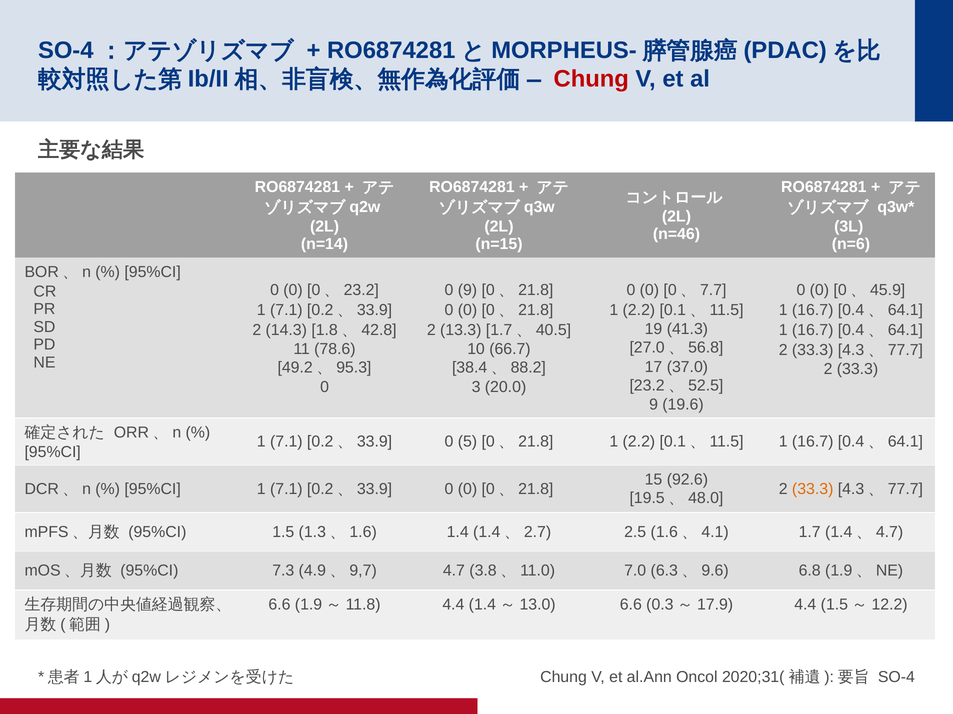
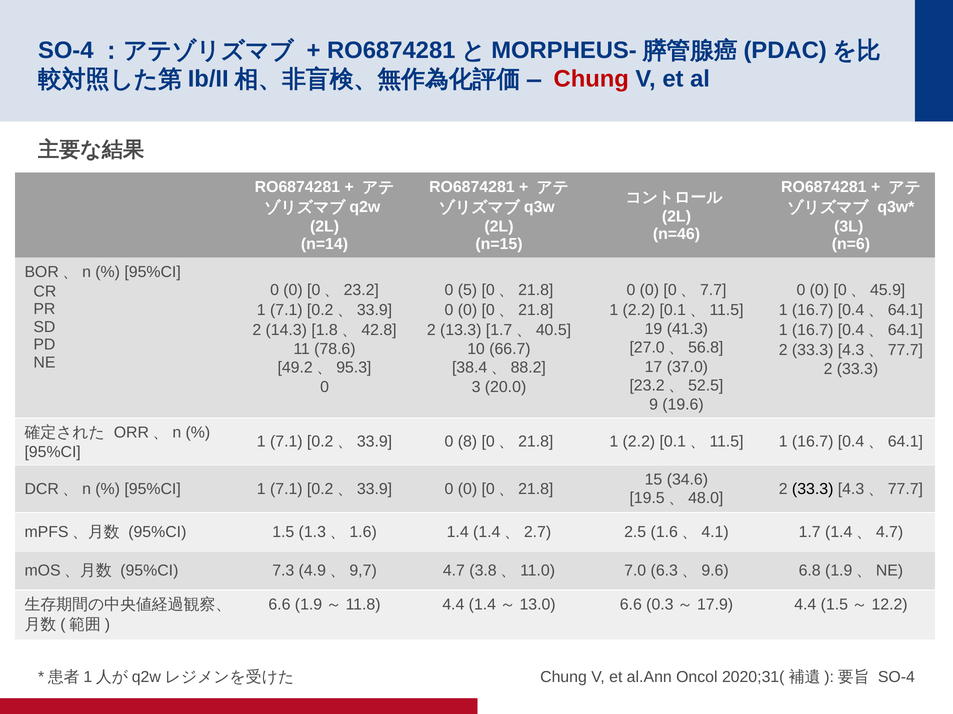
0 9: 9 -> 5
5: 5 -> 8
92.6: 92.6 -> 34.6
33.3 at (813, 489) colour: orange -> black
